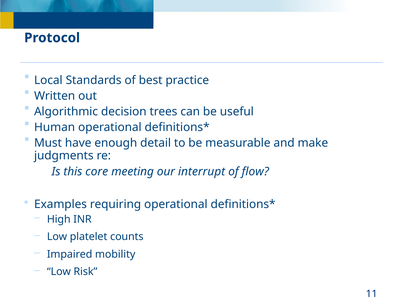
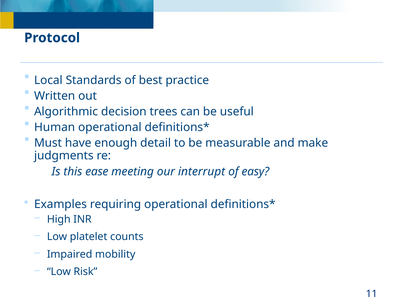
core: core -> ease
flow: flow -> easy
